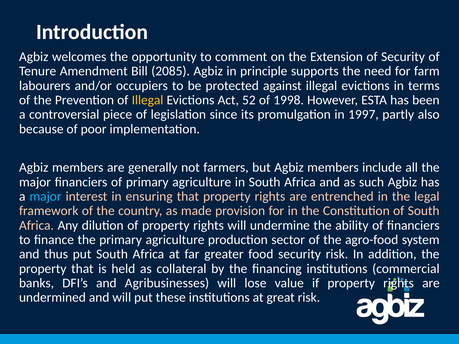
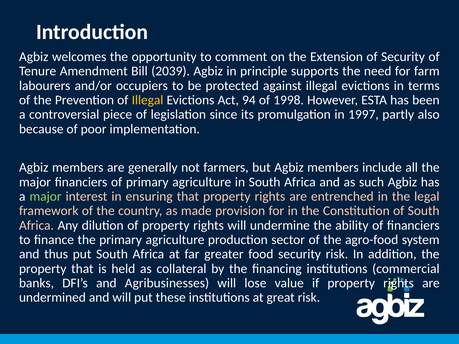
2085: 2085 -> 2039
52: 52 -> 94
major at (46, 197) colour: light blue -> light green
